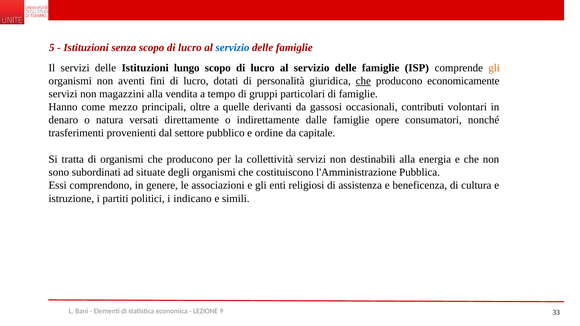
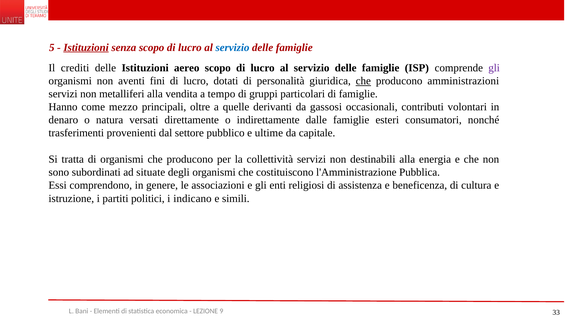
Istituzioni at (86, 47) underline: none -> present
Il servizi: servizi -> crediti
lungo: lungo -> aereo
gli at (494, 68) colour: orange -> purple
economicamente: economicamente -> amministrazioni
magazzini: magazzini -> metalliferi
opere: opere -> esteri
ordine: ordine -> ultime
